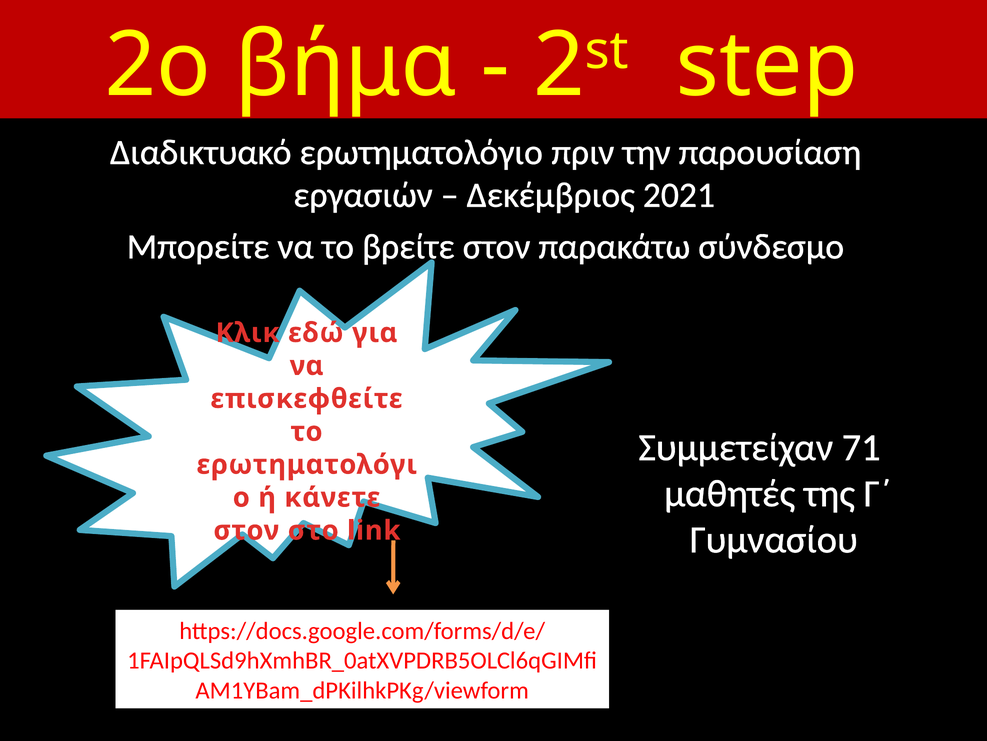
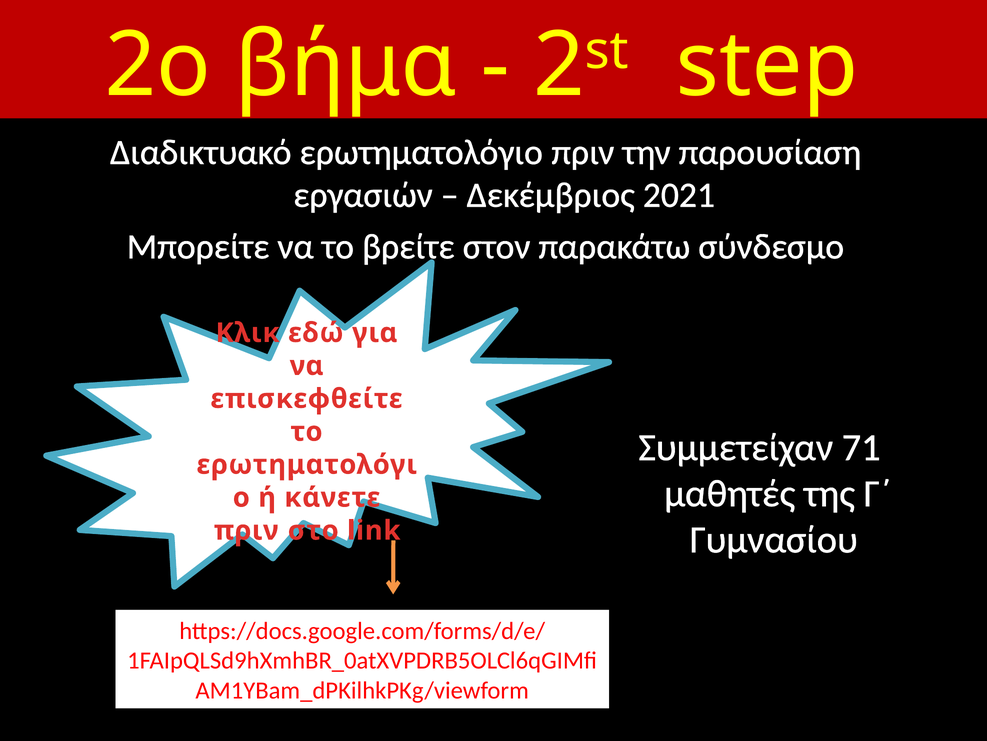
στον at (246, 530): στον -> πριν
